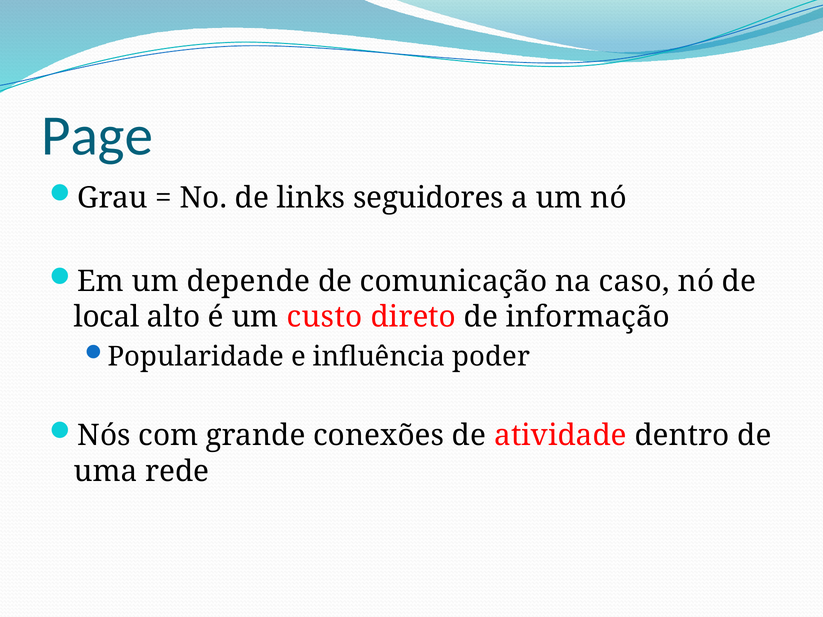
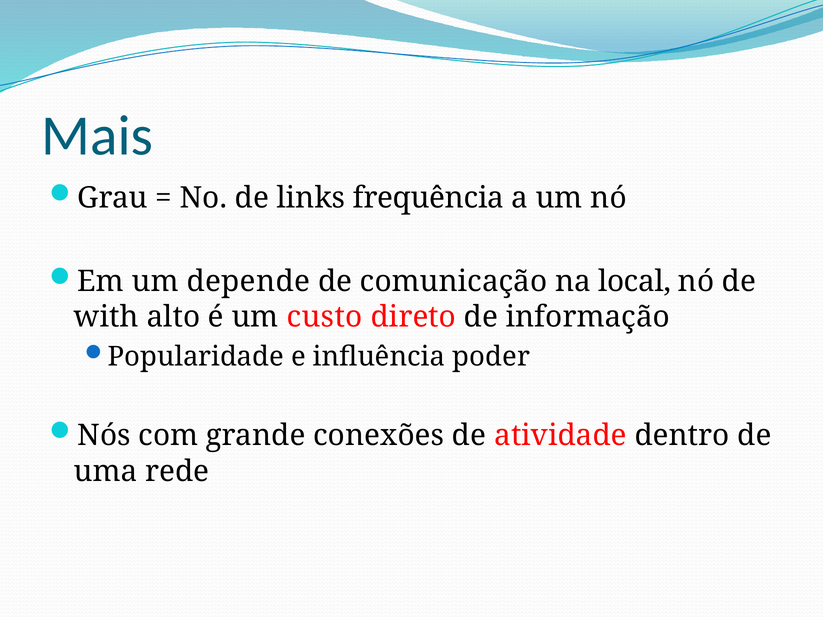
Page: Page -> Mais
seguidores: seguidores -> frequência
caso: caso -> local
local: local -> with
